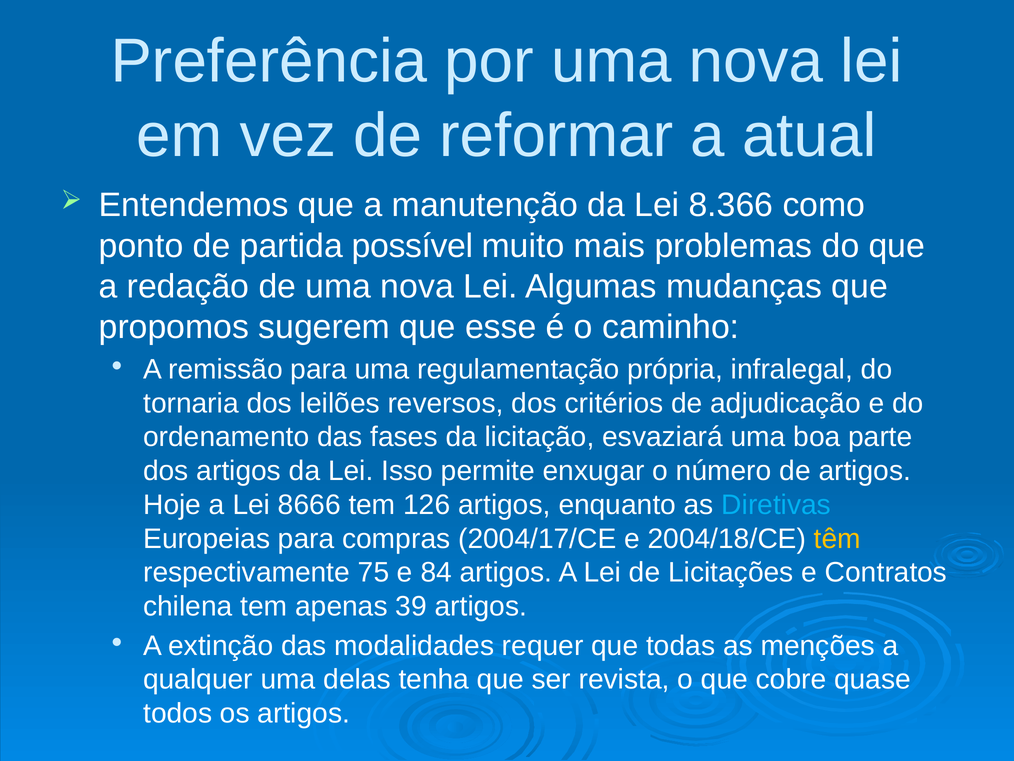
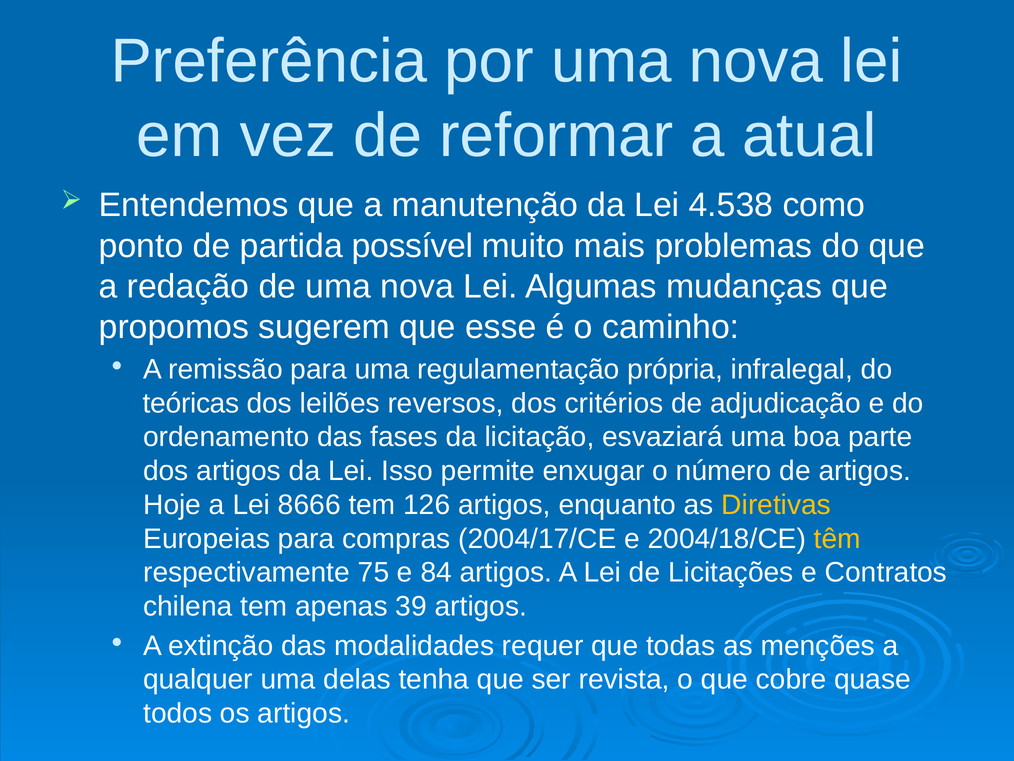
8.366: 8.366 -> 4.538
tornaria: tornaria -> teóricas
Diretivas colour: light blue -> yellow
